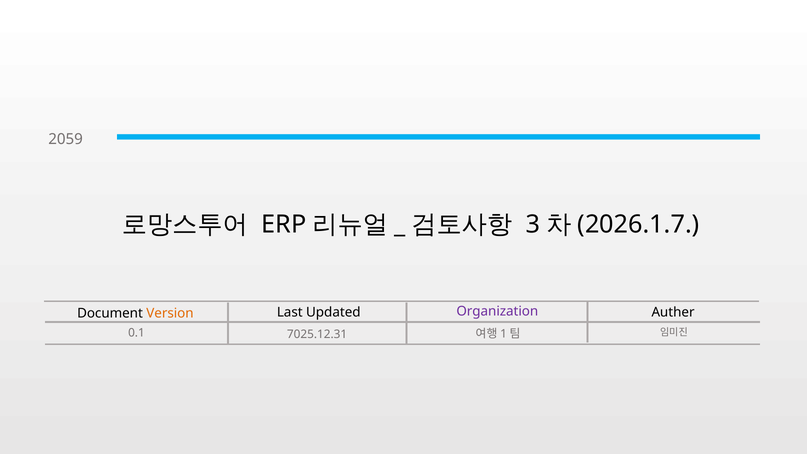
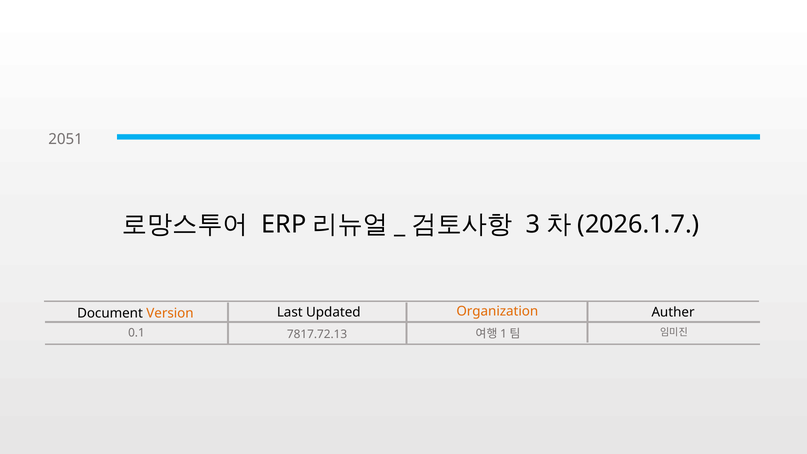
2059: 2059 -> 2051
Organization colour: purple -> orange
7025.12.31: 7025.12.31 -> 7817.72.13
